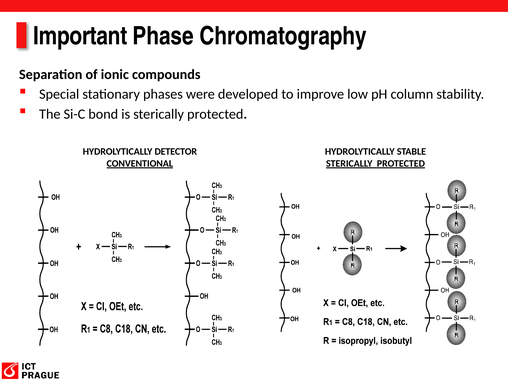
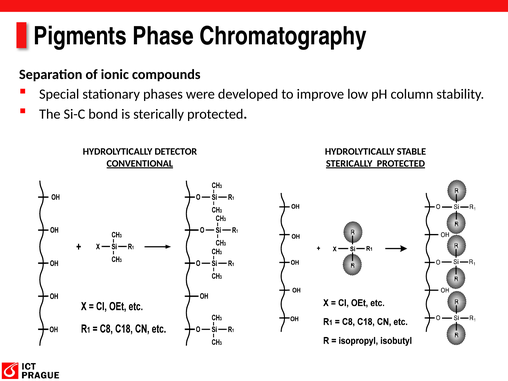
Important: Important -> Pigments
